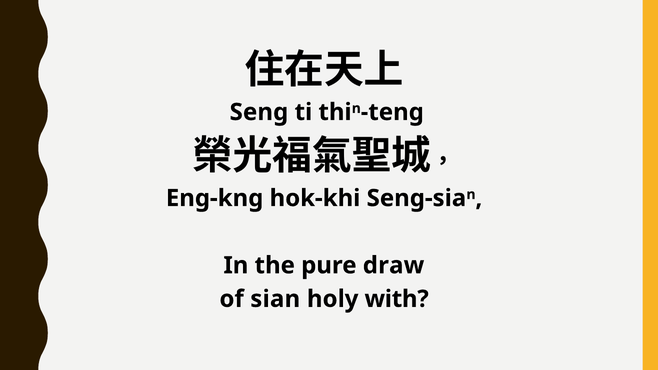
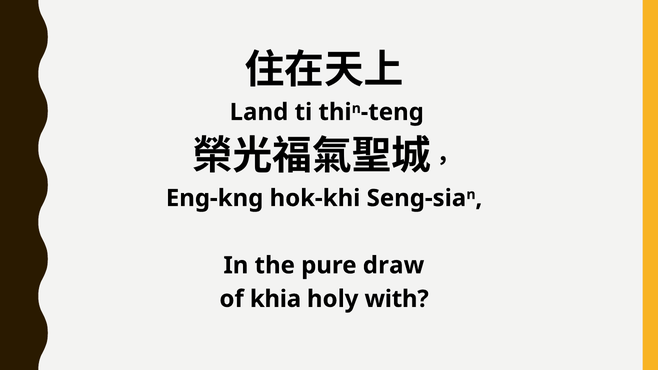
Seng: Seng -> Land
sian: sian -> khia
